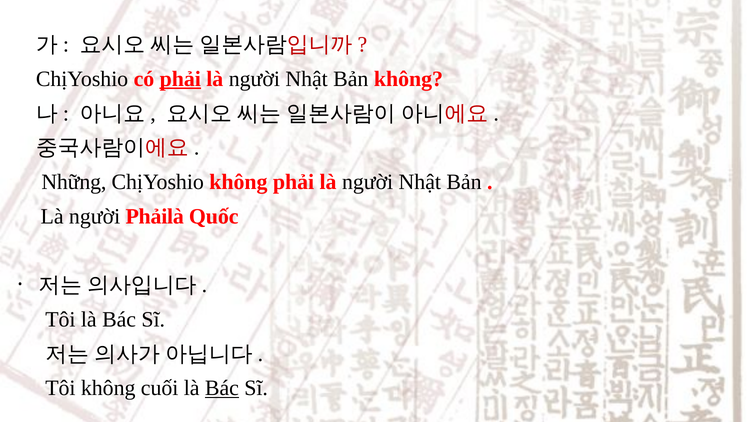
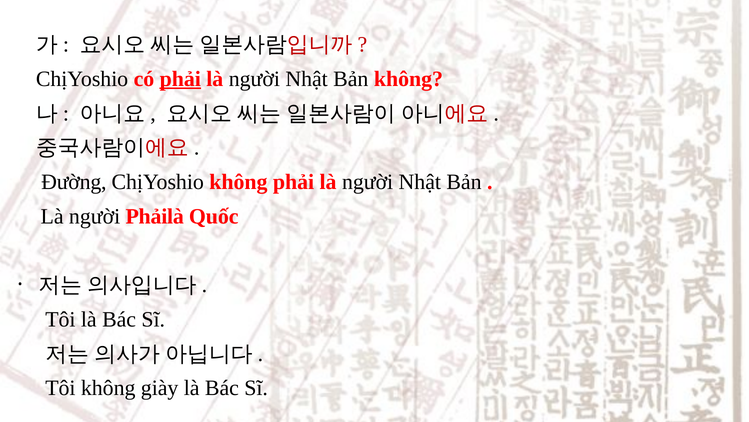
Những: Những -> Đường
cuối: cuối -> giày
Bác at (222, 388) underline: present -> none
